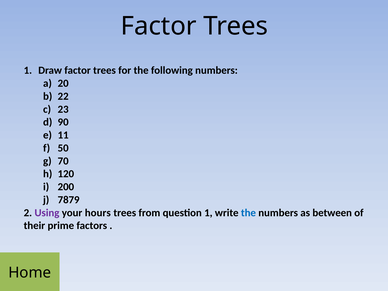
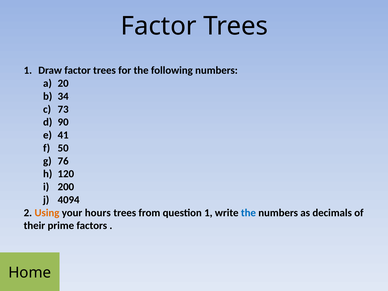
22: 22 -> 34
23: 23 -> 73
11: 11 -> 41
70: 70 -> 76
7879: 7879 -> 4094
Using colour: purple -> orange
between: between -> decimals
